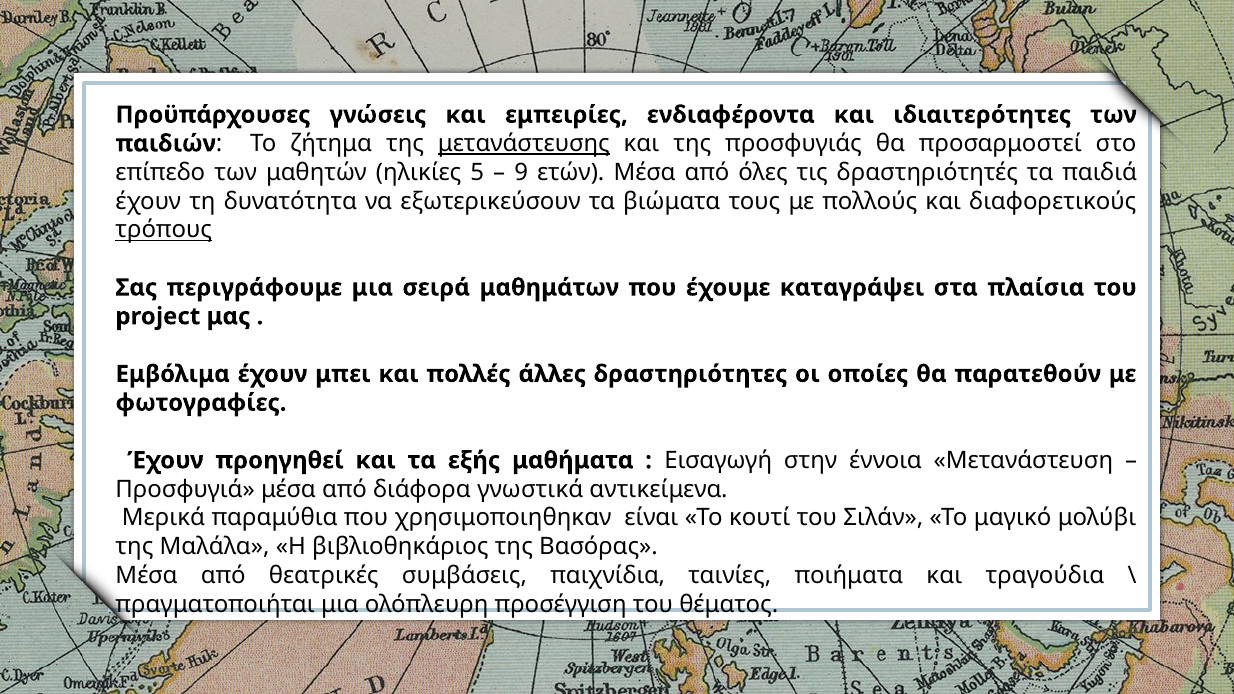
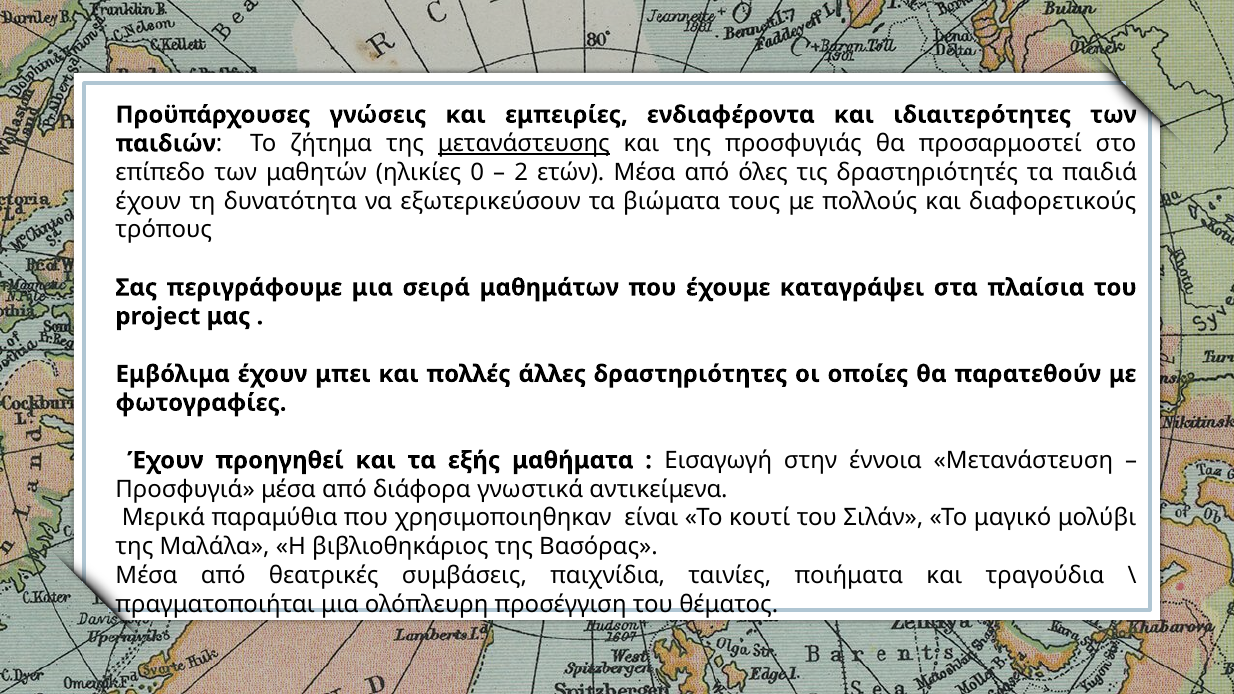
5: 5 -> 0
9: 9 -> 2
τρόπους underline: present -> none
